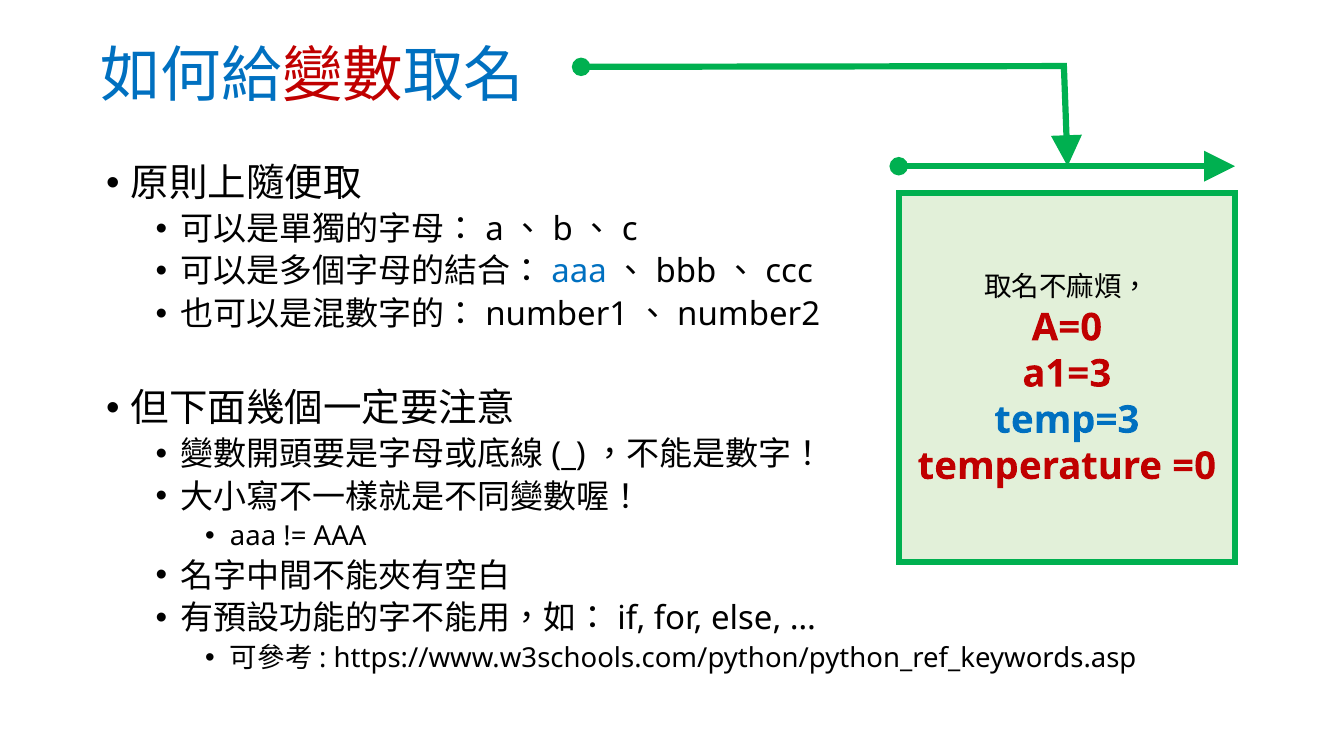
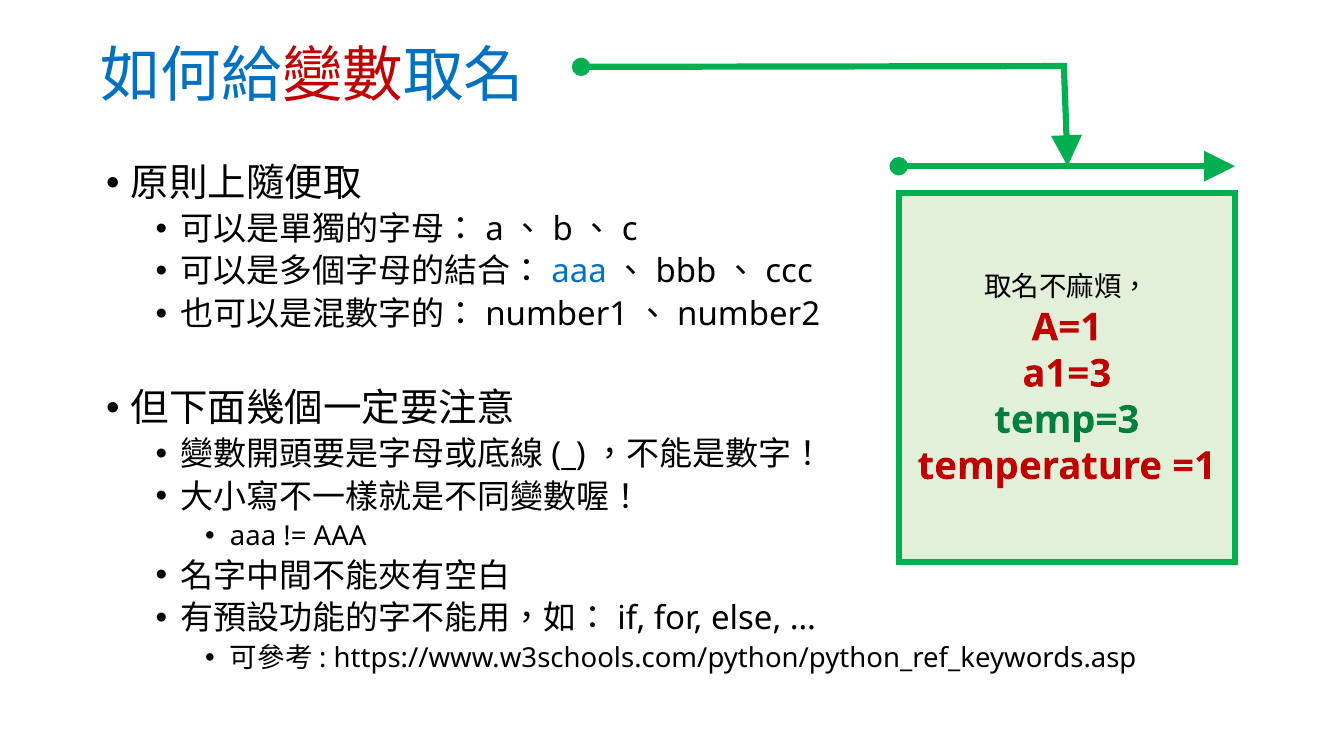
A=0: A=0 -> A=1
temp=3 colour: blue -> green
=0: =0 -> =1
